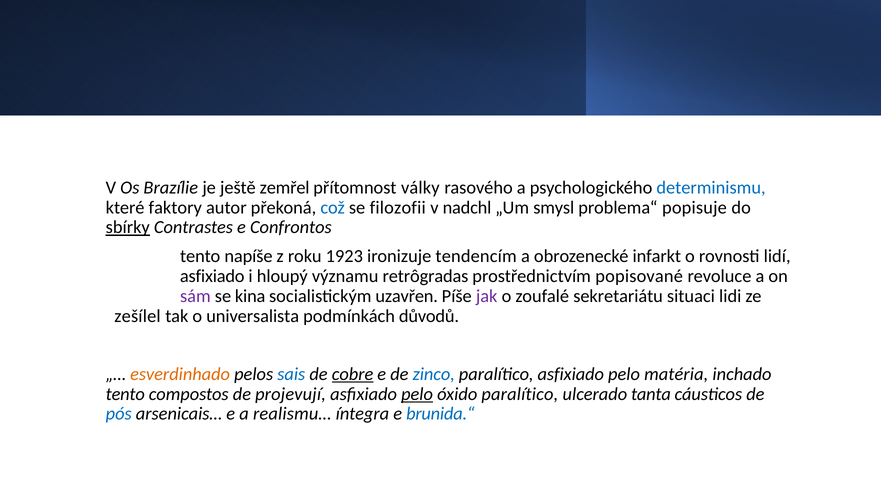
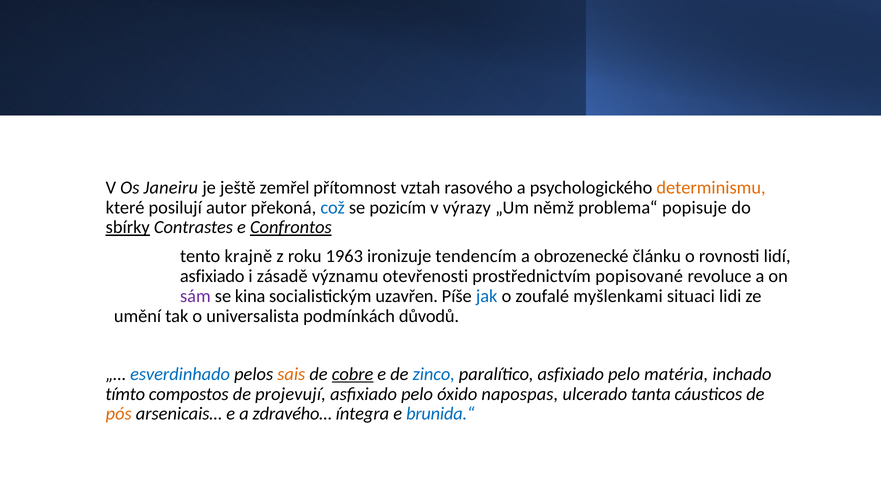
Brazílie: Brazílie -> Janeiru
války: války -> vztah
determinismu colour: blue -> orange
faktory: faktory -> posilují
filozofii: filozofii -> pozicím
nadchl: nadchl -> výrazy
smysl: smysl -> němž
Confrontos underline: none -> present
napíše: napíše -> krajně
1923: 1923 -> 1963
infarkt: infarkt -> článku
hloupý: hloupý -> zásadě
retrôgradas: retrôgradas -> otevřenosti
jak colour: purple -> blue
sekretariátu: sekretariátu -> myšlenkami
zešílel: zešílel -> umění
esverdinhado colour: orange -> blue
sais colour: blue -> orange
tento at (125, 394): tento -> tímto
pelo at (417, 394) underline: present -> none
óxido paralítico: paralítico -> napospas
pós colour: blue -> orange
realismu…: realismu… -> zdravého…
